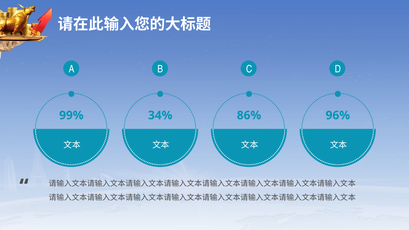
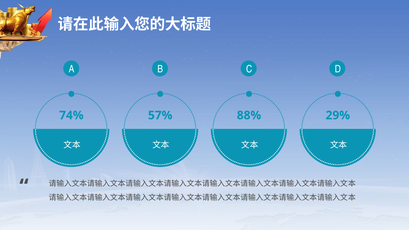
99%: 99% -> 74%
34%: 34% -> 57%
86%: 86% -> 88%
96%: 96% -> 29%
